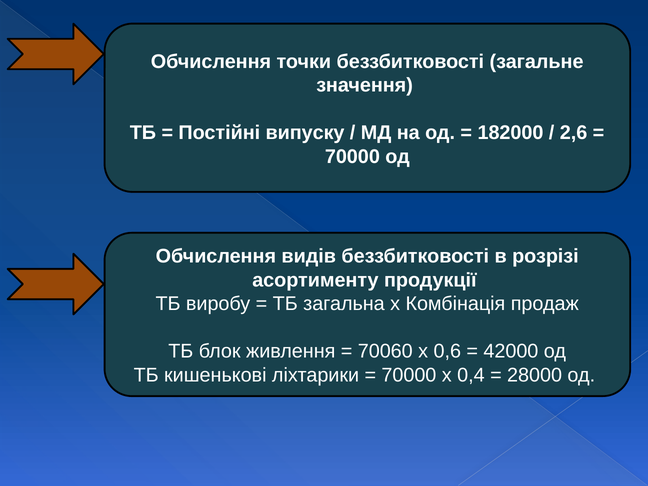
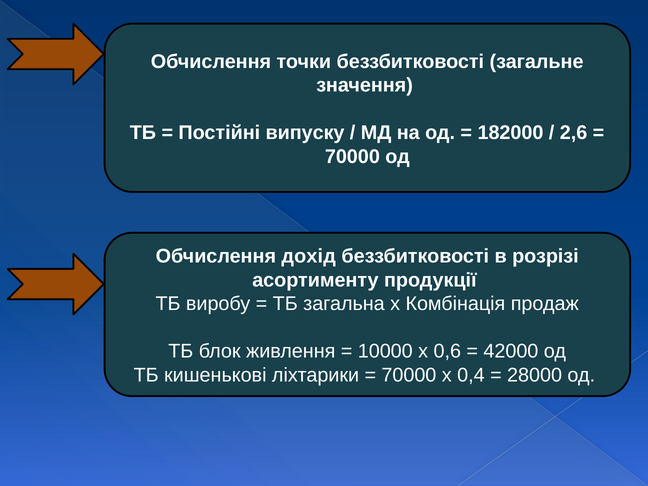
видів: видів -> дохід
70060: 70060 -> 10000
